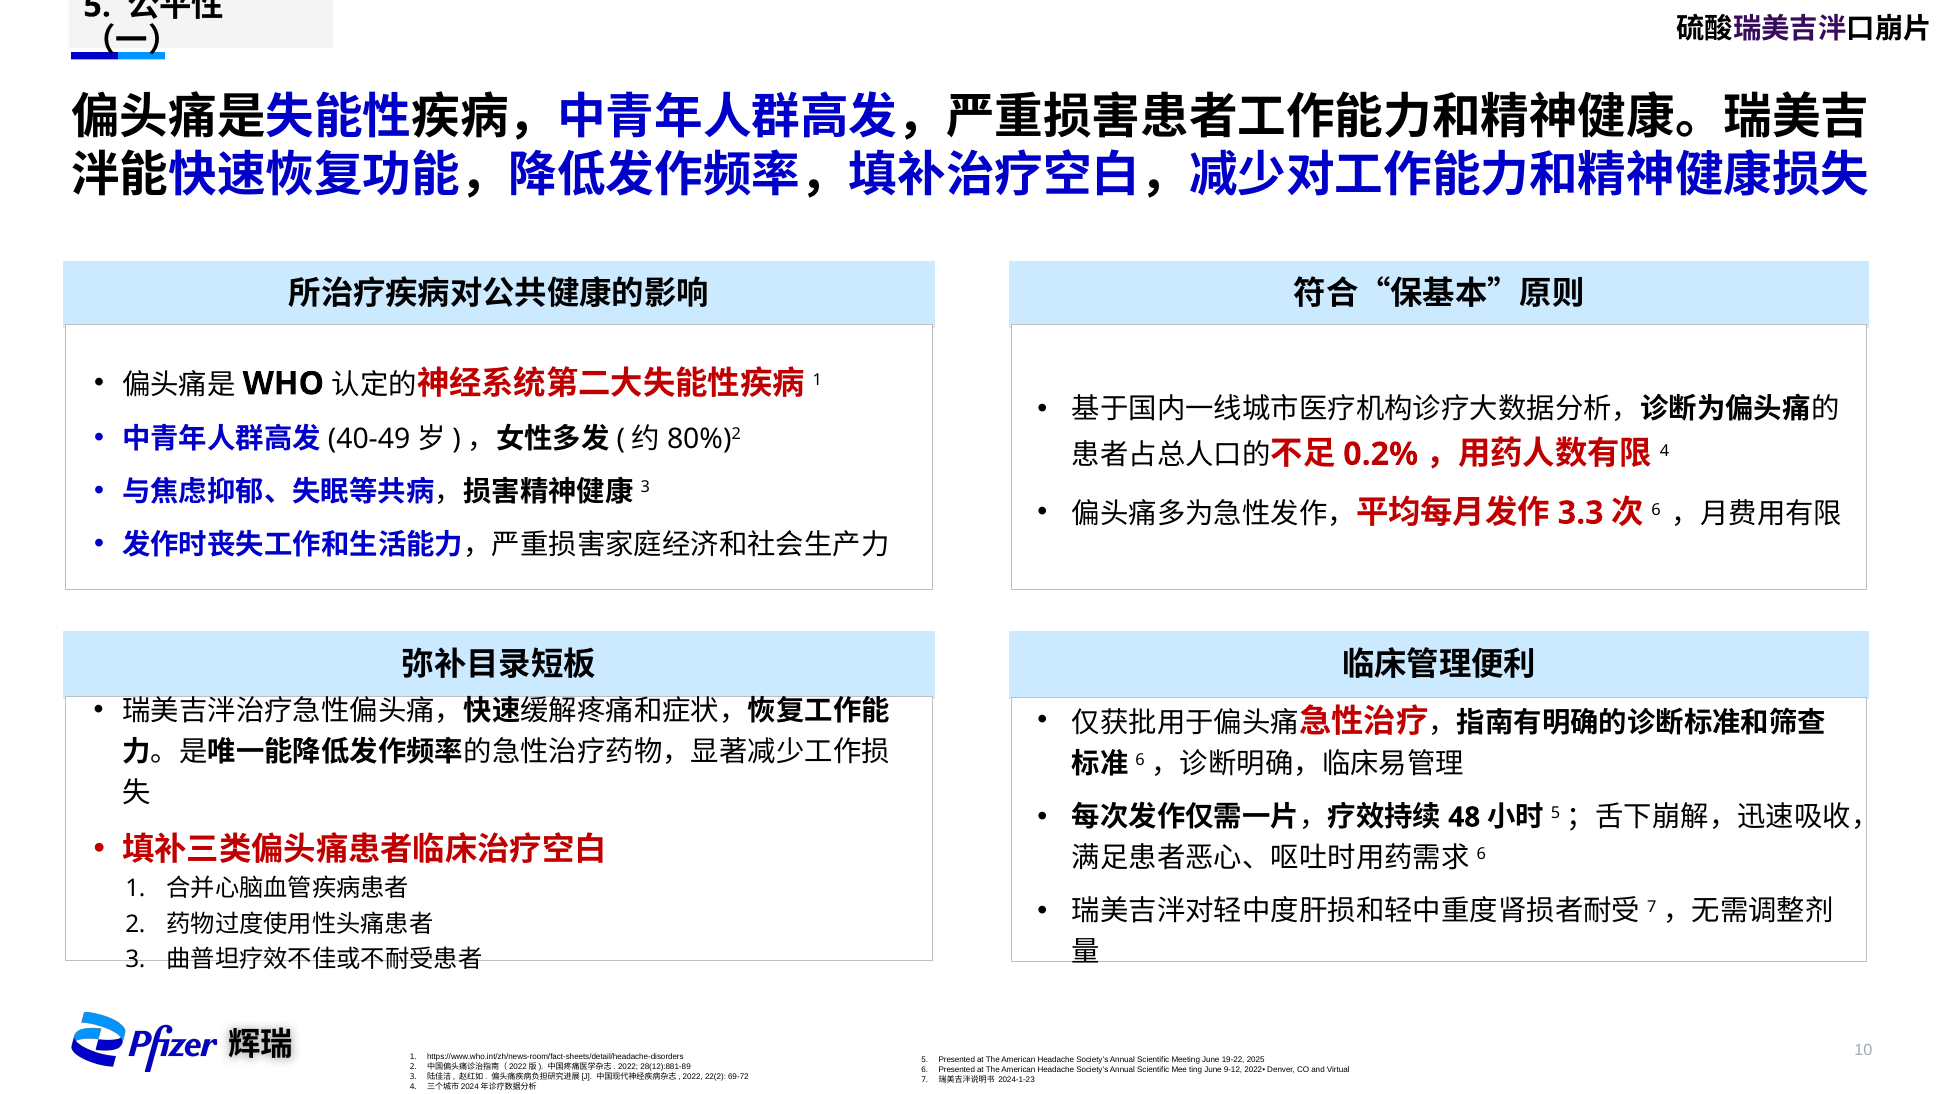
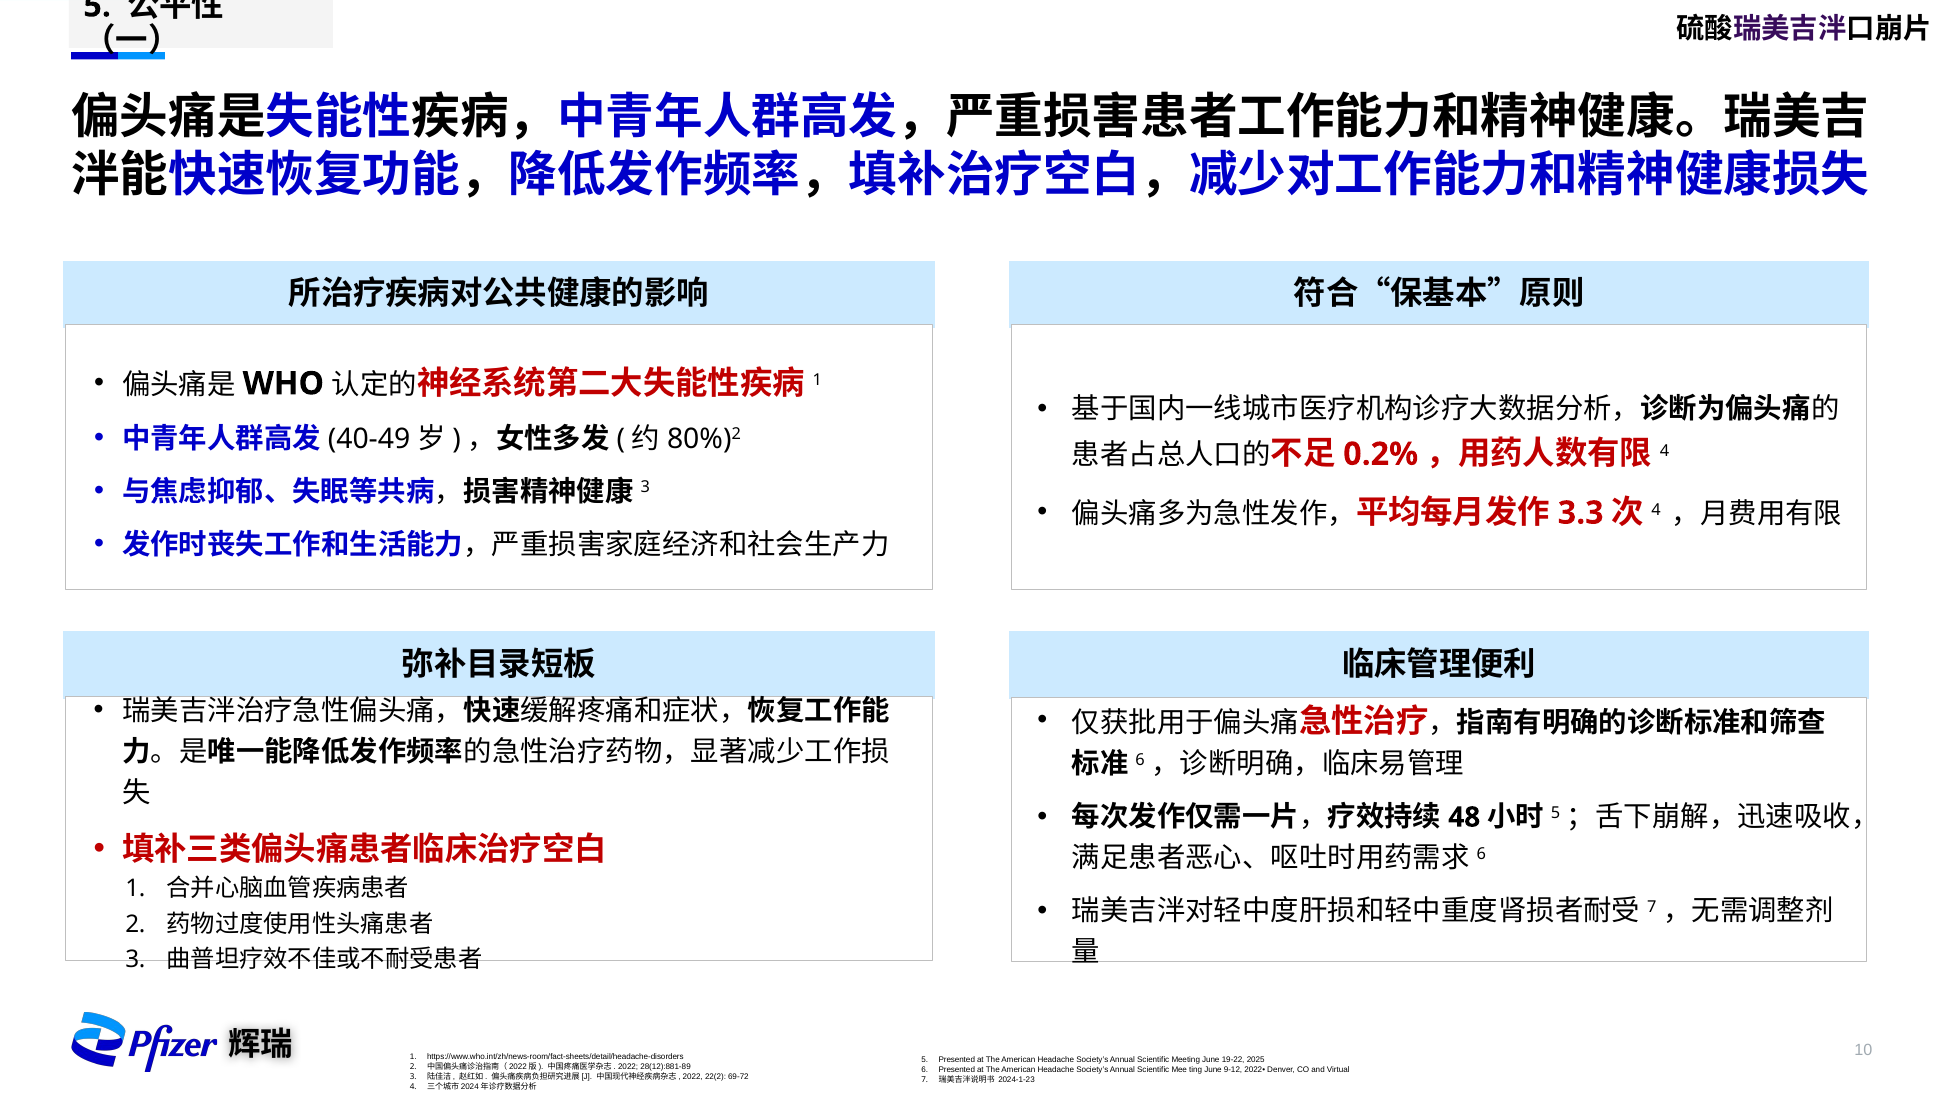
6 at (1656, 509): 6 -> 4
